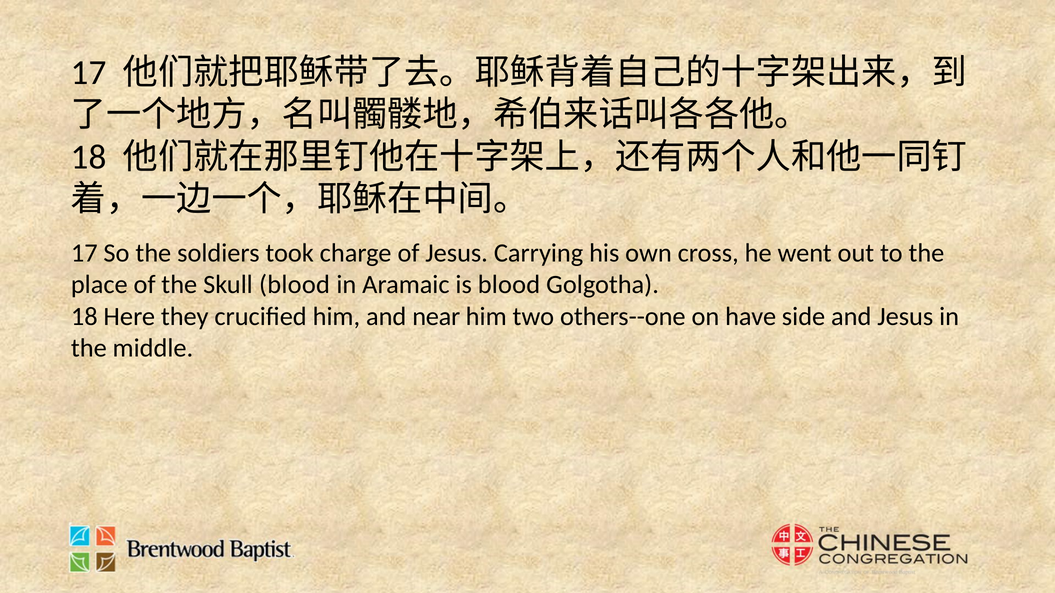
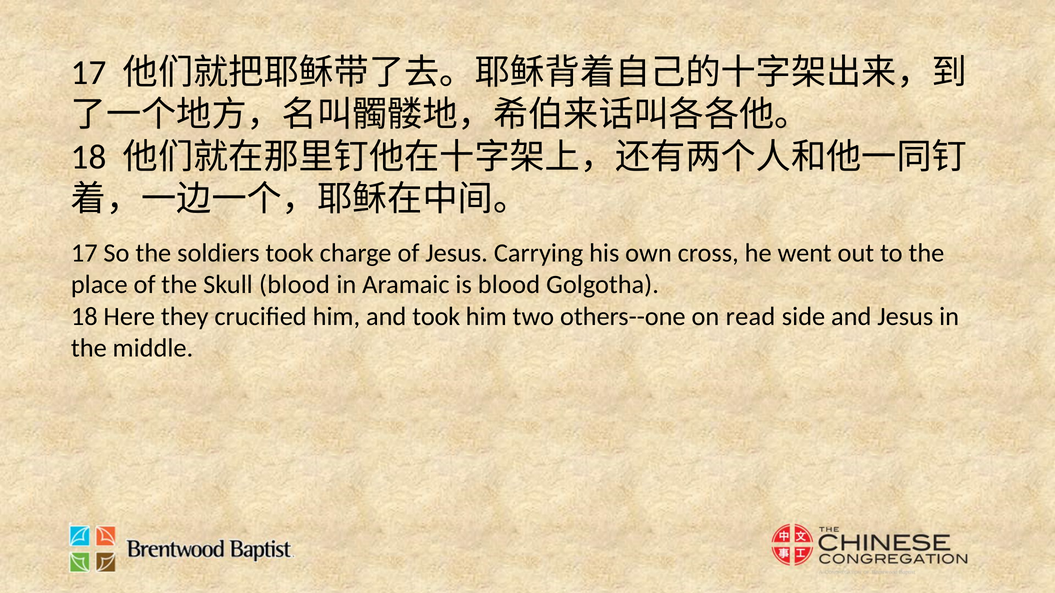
and near: near -> took
have: have -> read
